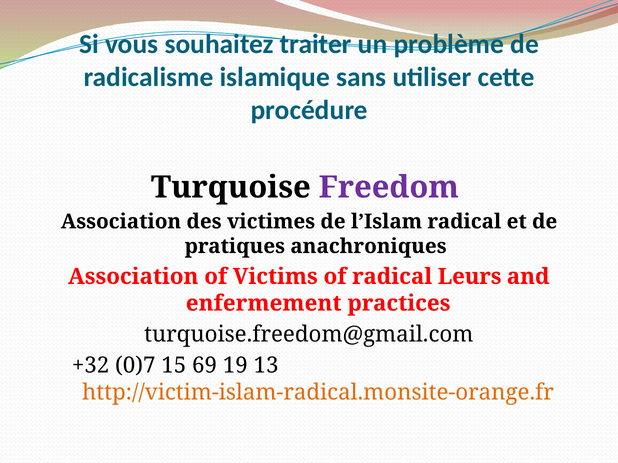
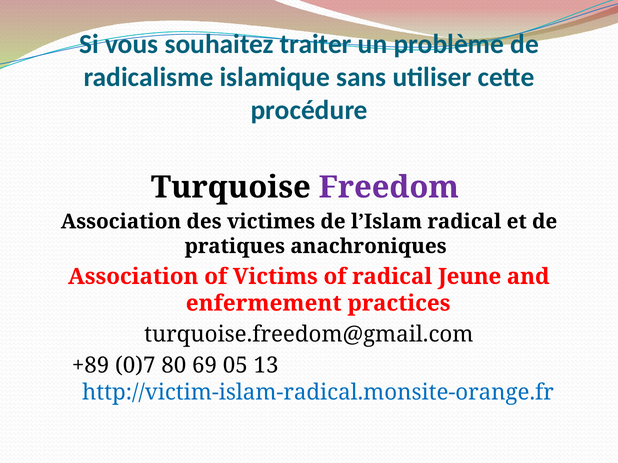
Leurs: Leurs -> Jeune
+32: +32 -> +89
15: 15 -> 80
19: 19 -> 05
http://victim-islam-radical.monsite-orange.fr colour: orange -> blue
